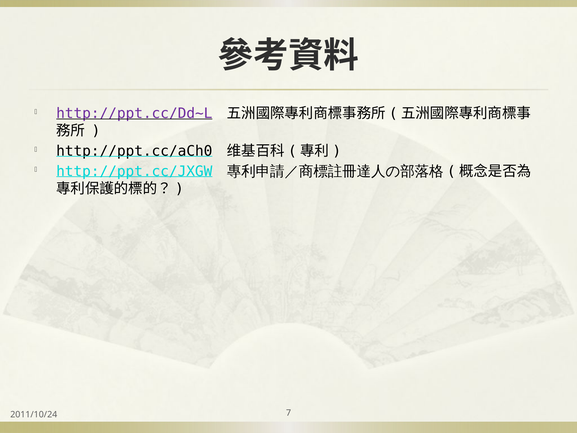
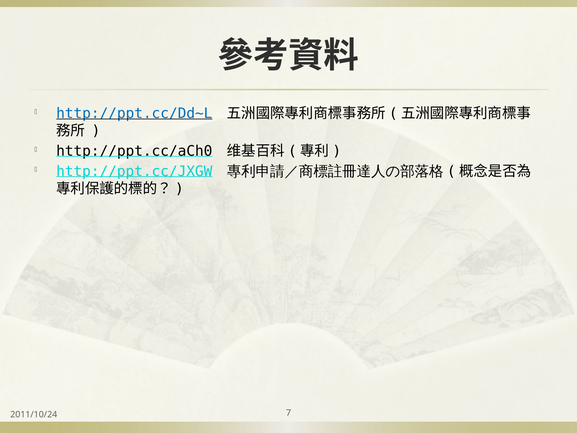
http://ppt.cc/Dd~L colour: purple -> blue
